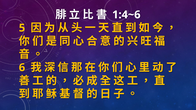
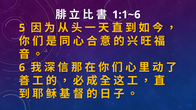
1:4~6: 1:4~6 -> 1:1~6
